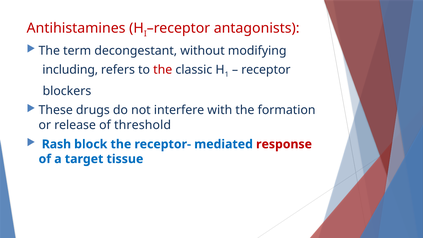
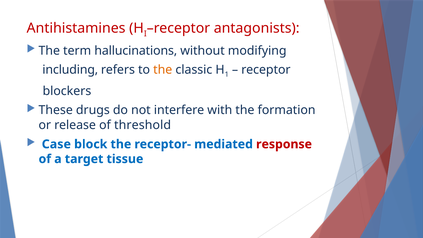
decongestant: decongestant -> hallucinations
the at (163, 70) colour: red -> orange
Rash: Rash -> Case
